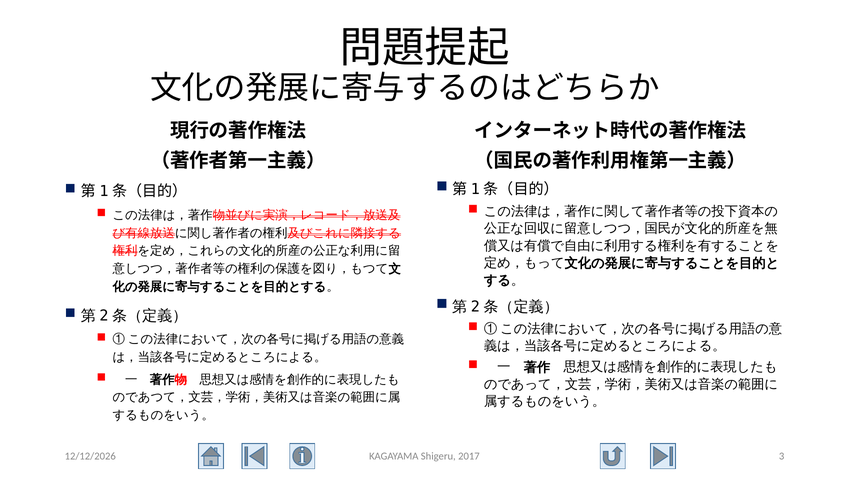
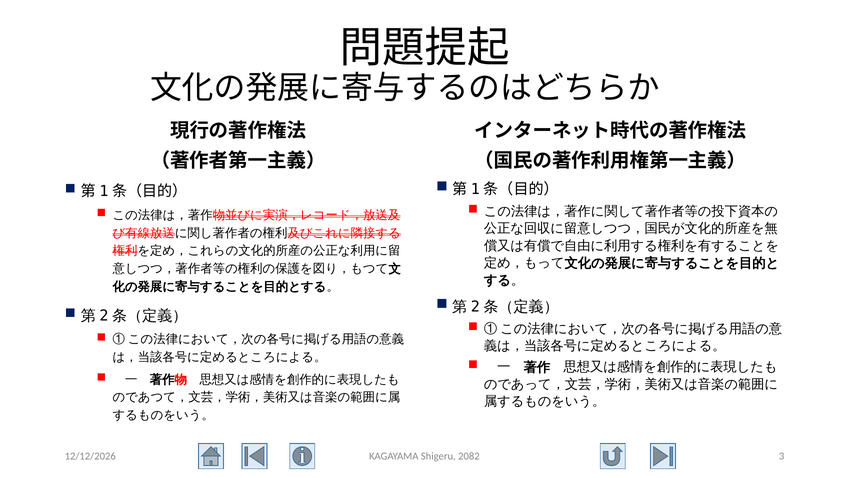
2017: 2017 -> 2082
